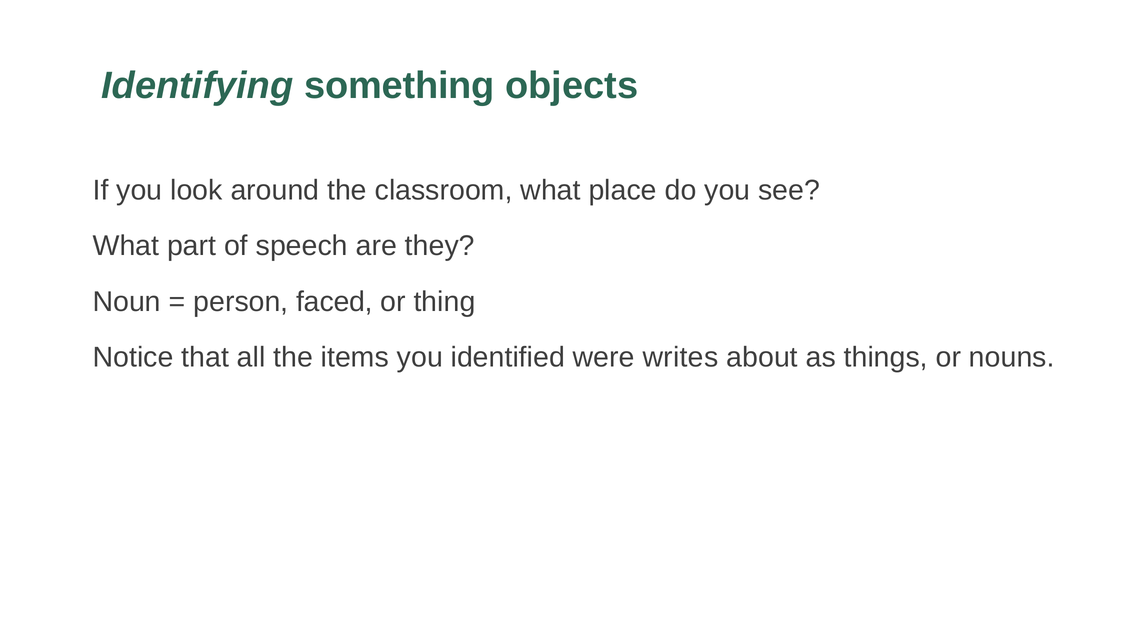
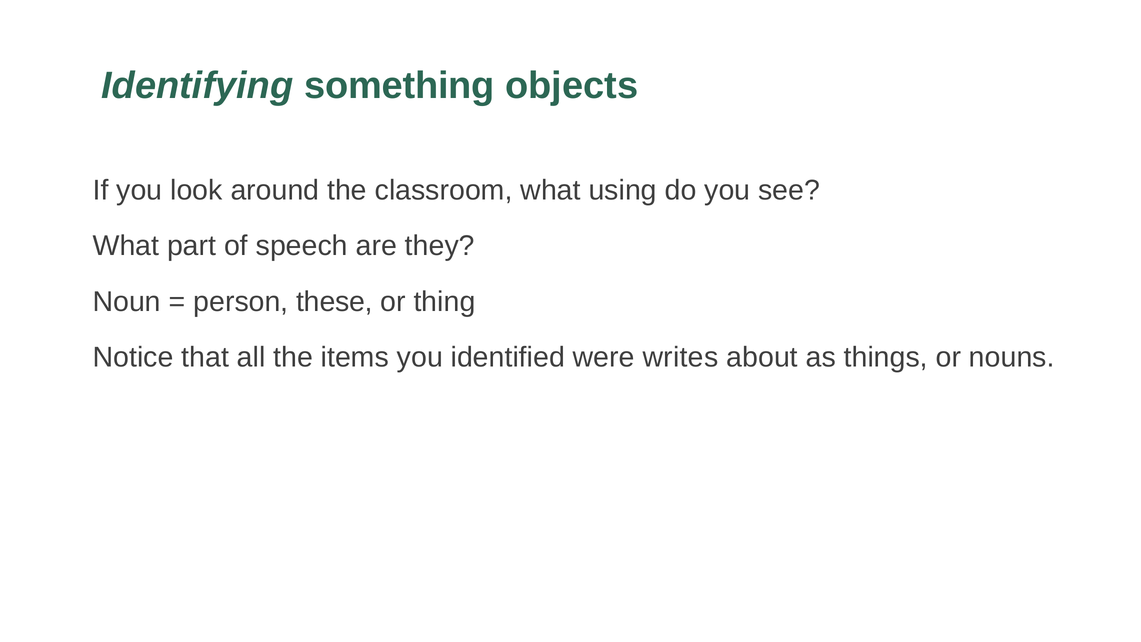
place: place -> using
faced: faced -> these
